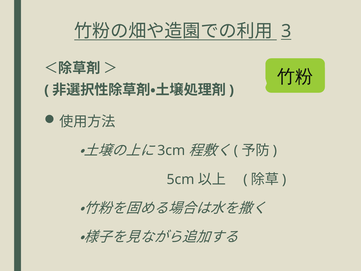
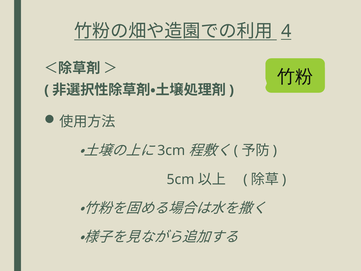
3: 3 -> 4
